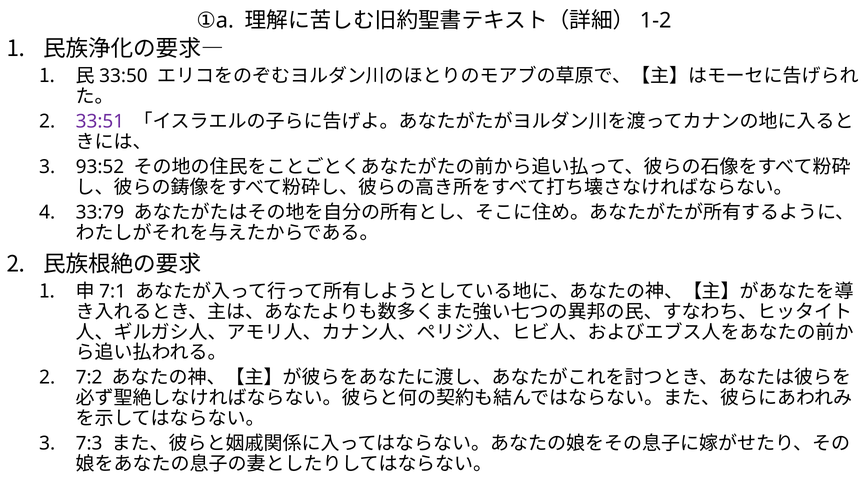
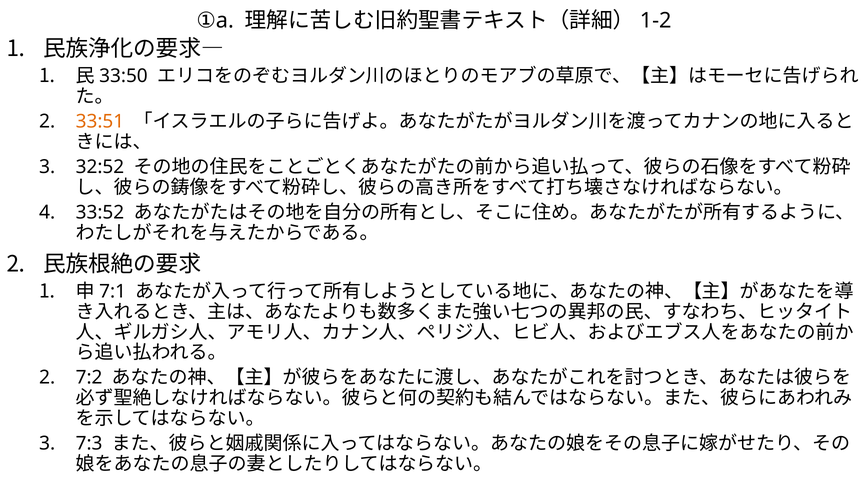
33:51 colour: purple -> orange
93:52: 93:52 -> 32:52
33:79: 33:79 -> 33:52
